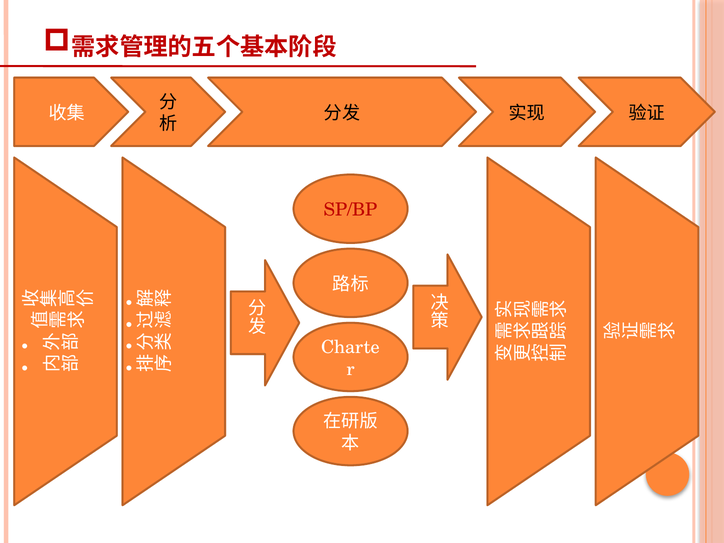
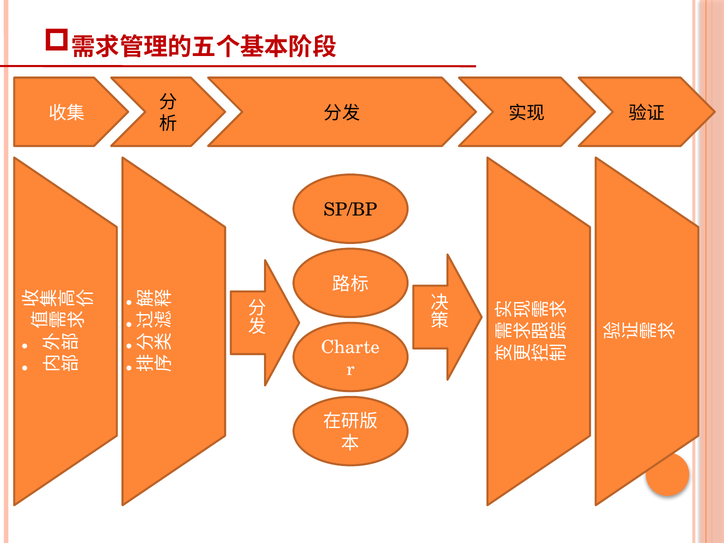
SP/BP colour: red -> black
